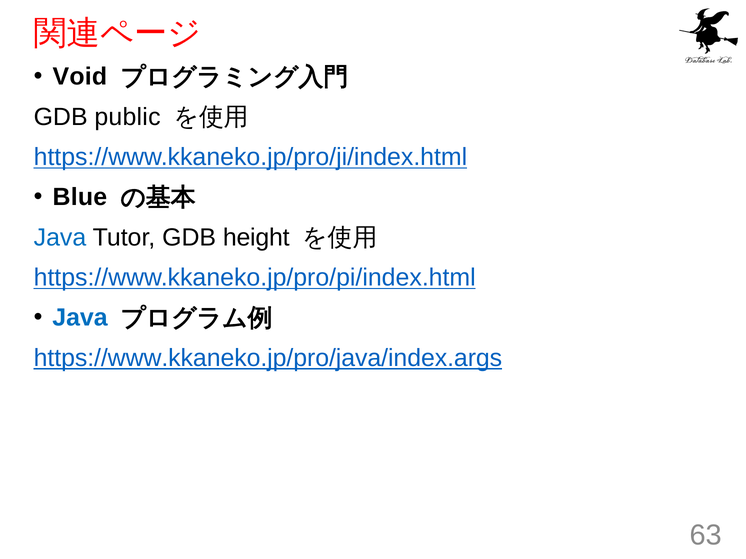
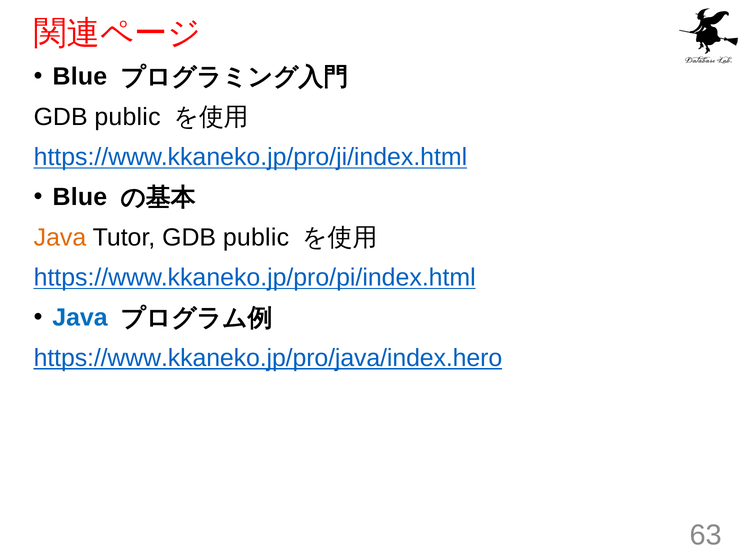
Void at (80, 77): Void -> Blue
Java at (60, 238) colour: blue -> orange
Tutor GDB height: height -> public
https://www.kkaneko.jp/pro/java/index.args: https://www.kkaneko.jp/pro/java/index.args -> https://www.kkaneko.jp/pro/java/index.hero
